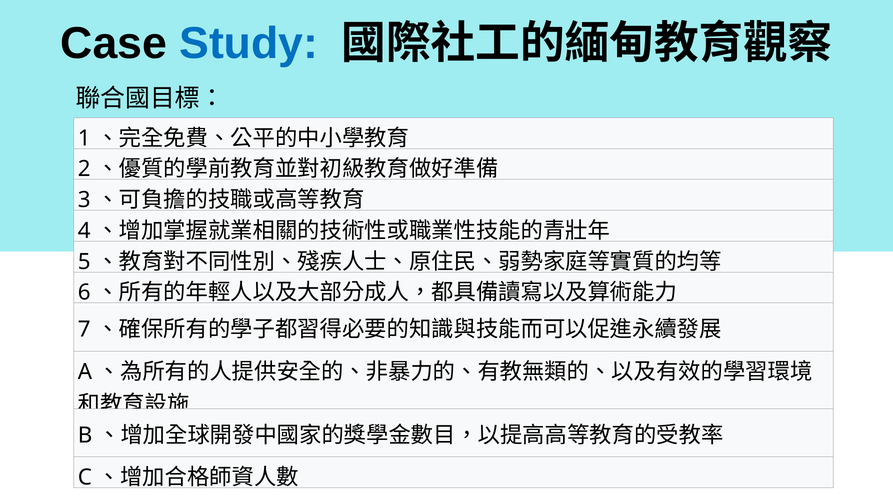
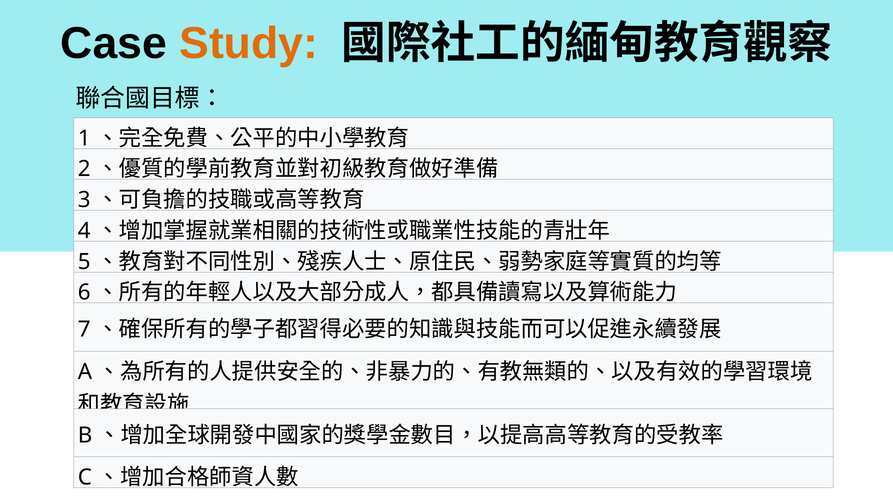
Study colour: blue -> orange
